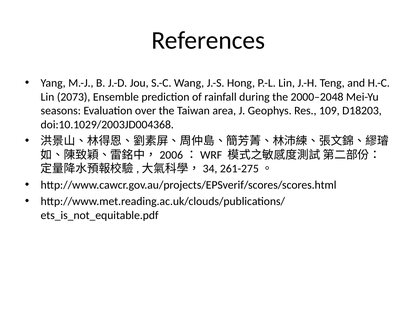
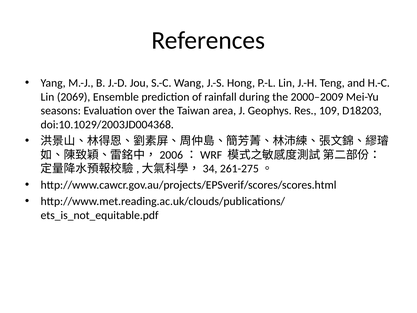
2073: 2073 -> 2069
2000–2048: 2000–2048 -> 2000–2009
